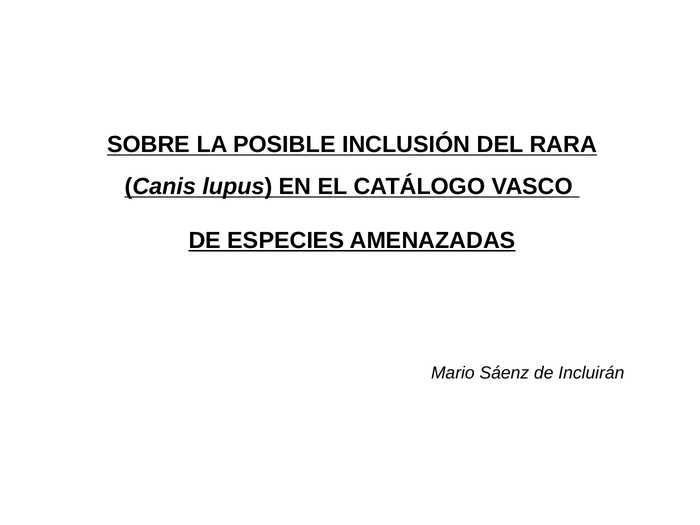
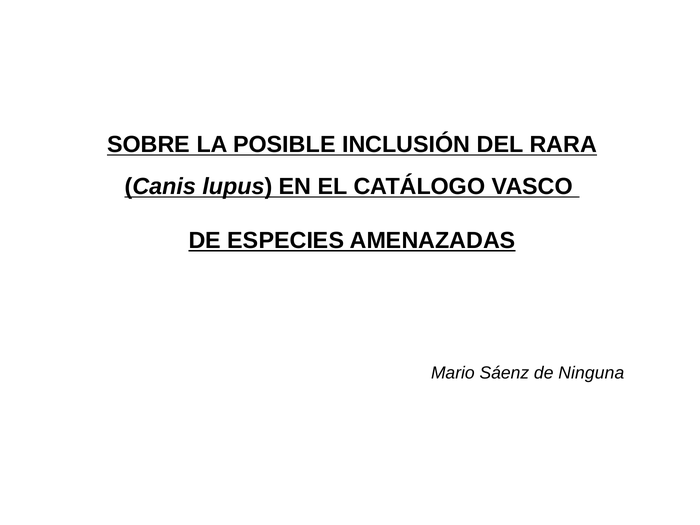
Incluirán: Incluirán -> Ninguna
